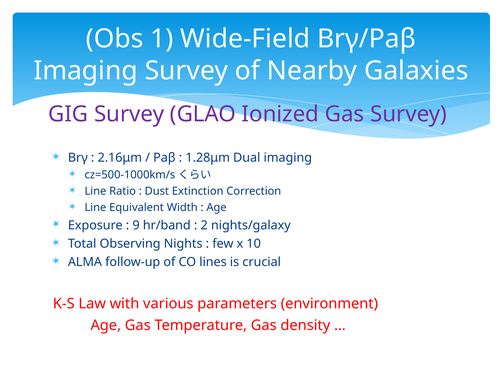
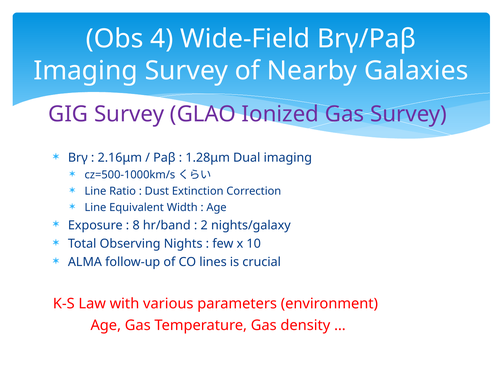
1: 1 -> 4
9: 9 -> 8
